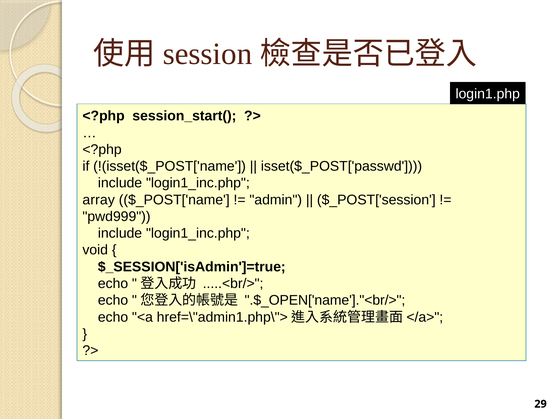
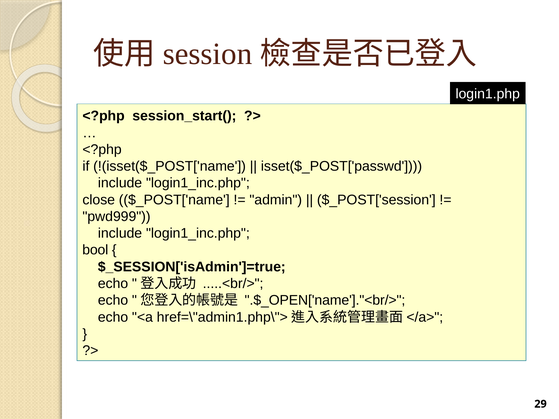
array: array -> close
void: void -> bool
